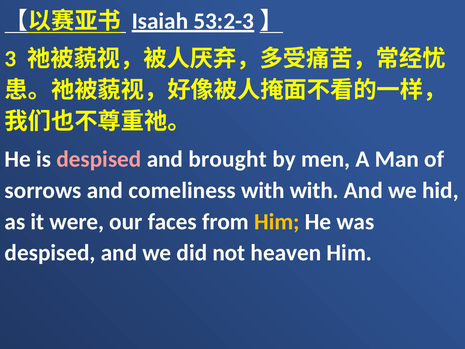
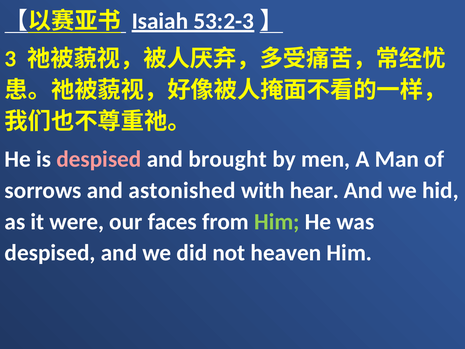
comeliness: comeliness -> astonished
with with: with -> hear
Him at (277, 222) colour: yellow -> light green
